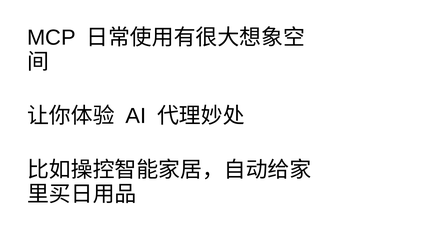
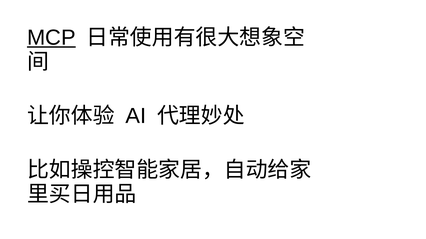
MCP underline: none -> present
